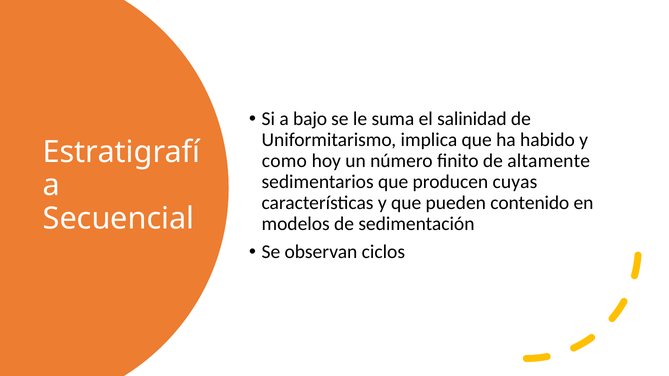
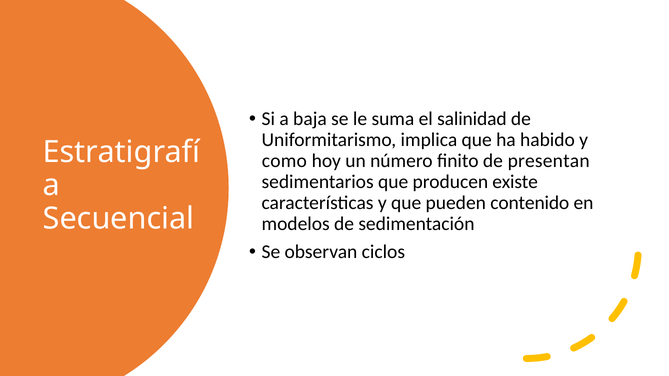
bajo: bajo -> baja
altamente: altamente -> presentan
cuyas: cuyas -> existe
